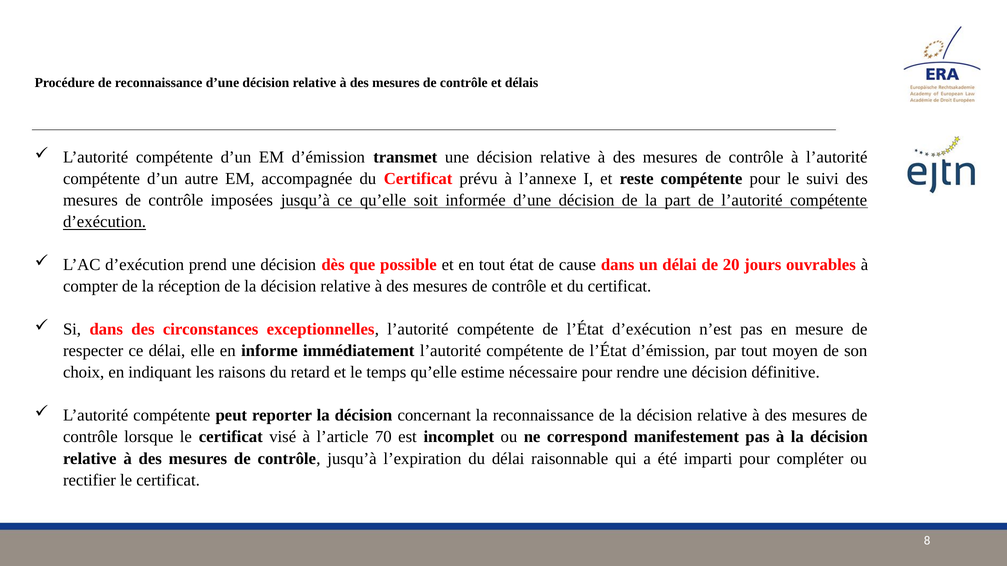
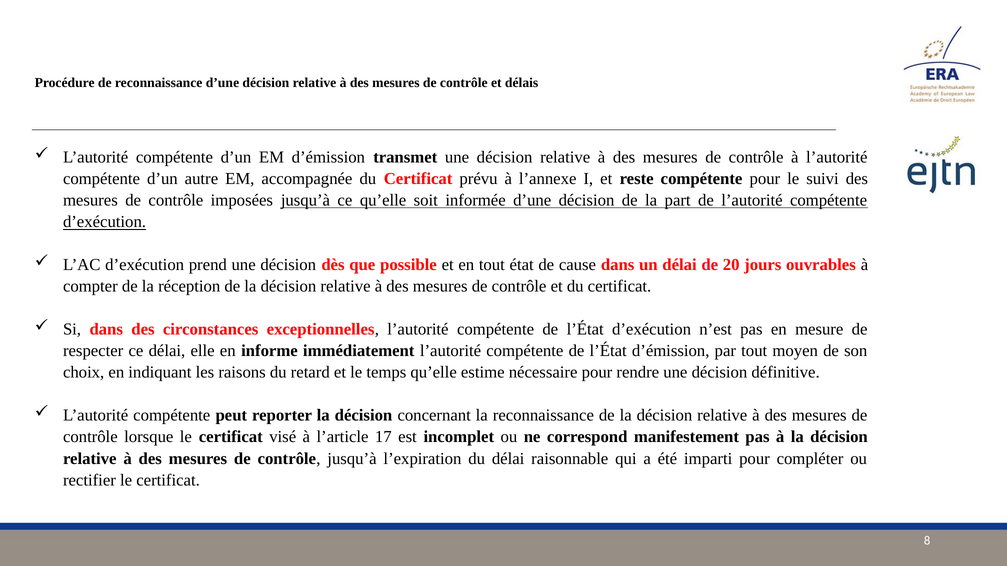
70: 70 -> 17
